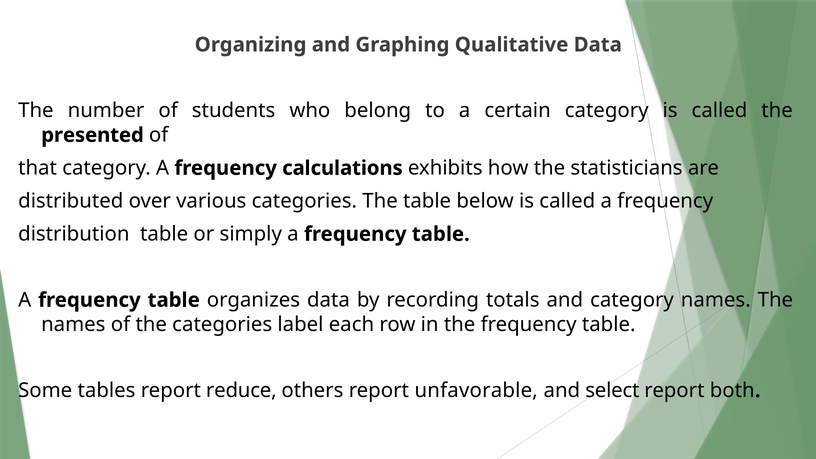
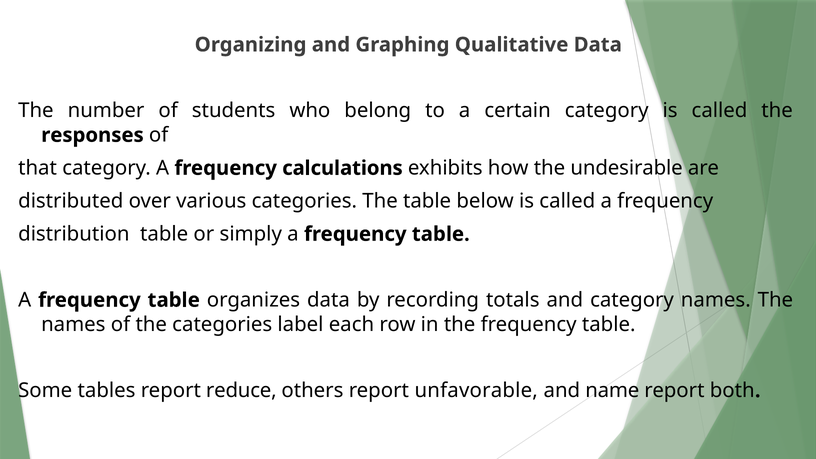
presented: presented -> responses
statisticians: statisticians -> undesirable
select: select -> name
